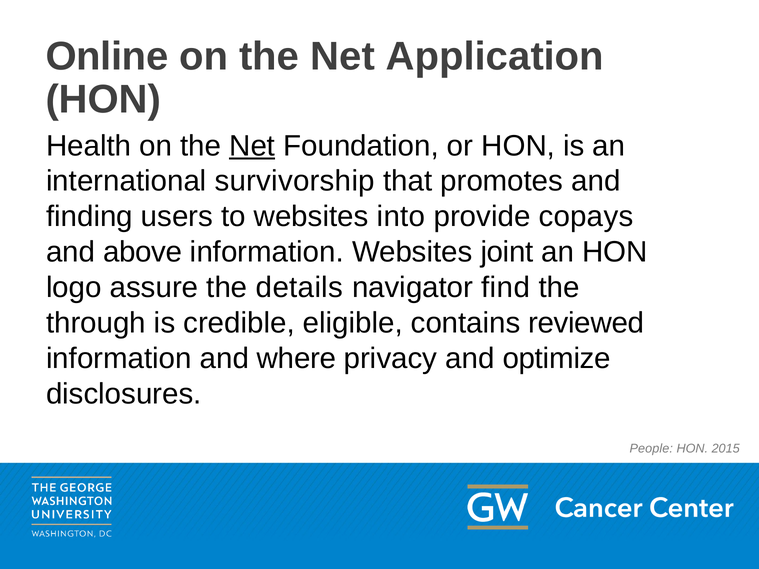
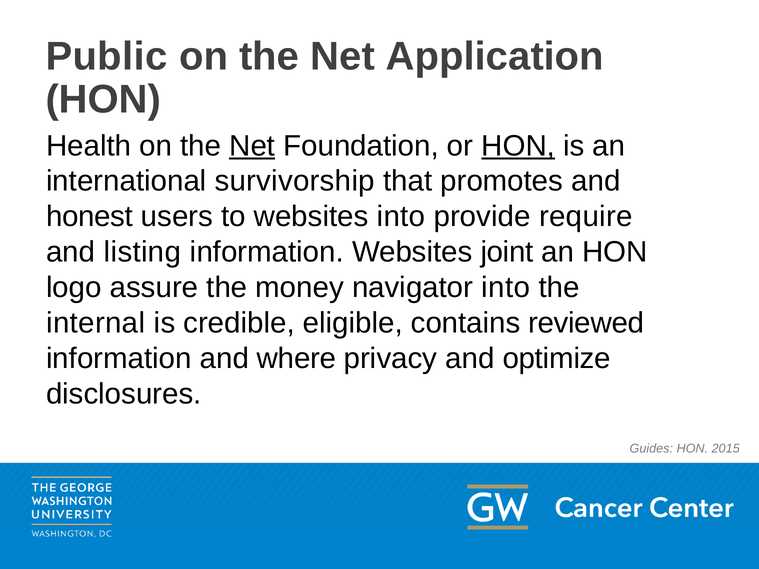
Online: Online -> Public
HON at (518, 146) underline: none -> present
finding: finding -> honest
copays: copays -> require
above: above -> listing
details: details -> money
navigator find: find -> into
through: through -> internal
People: People -> Guides
